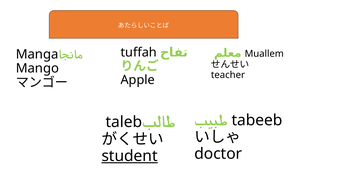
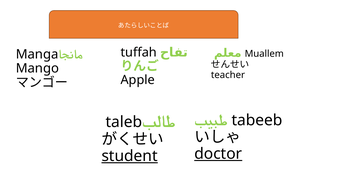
doctor underline: none -> present
